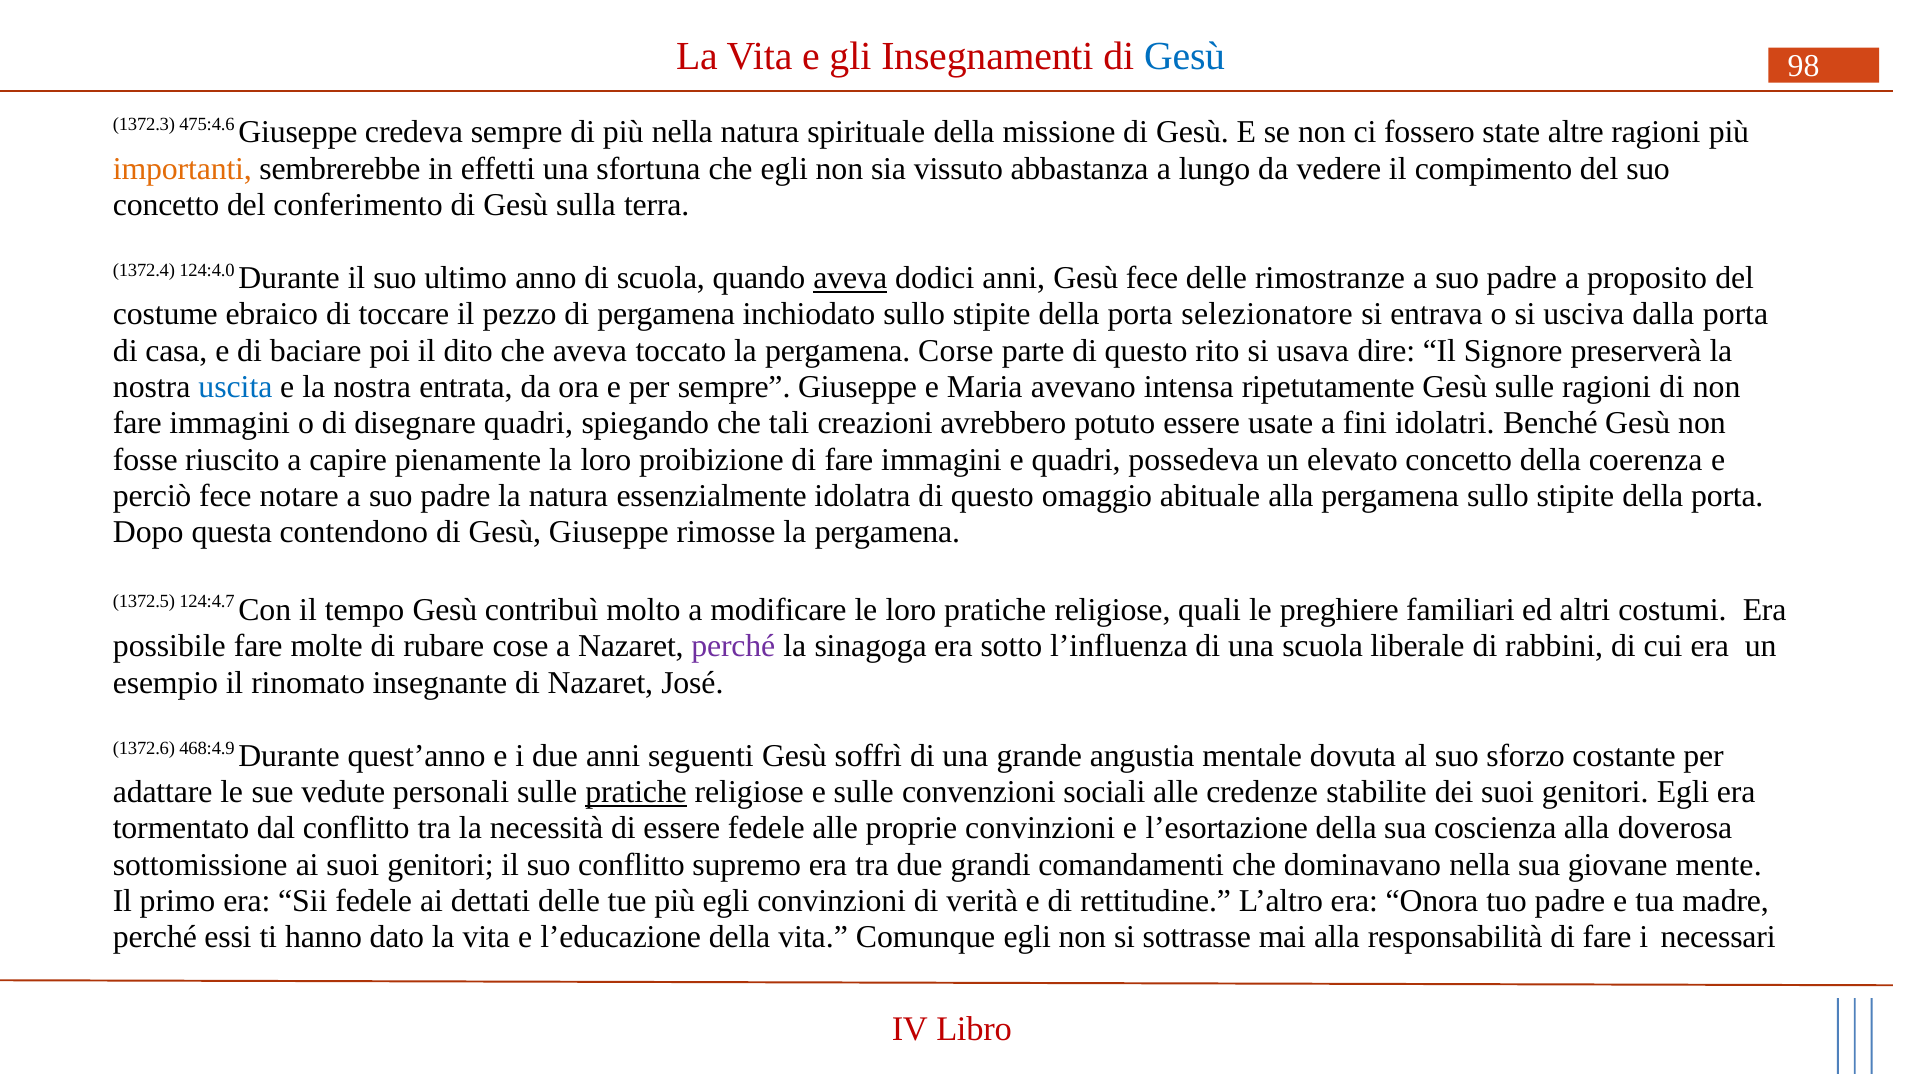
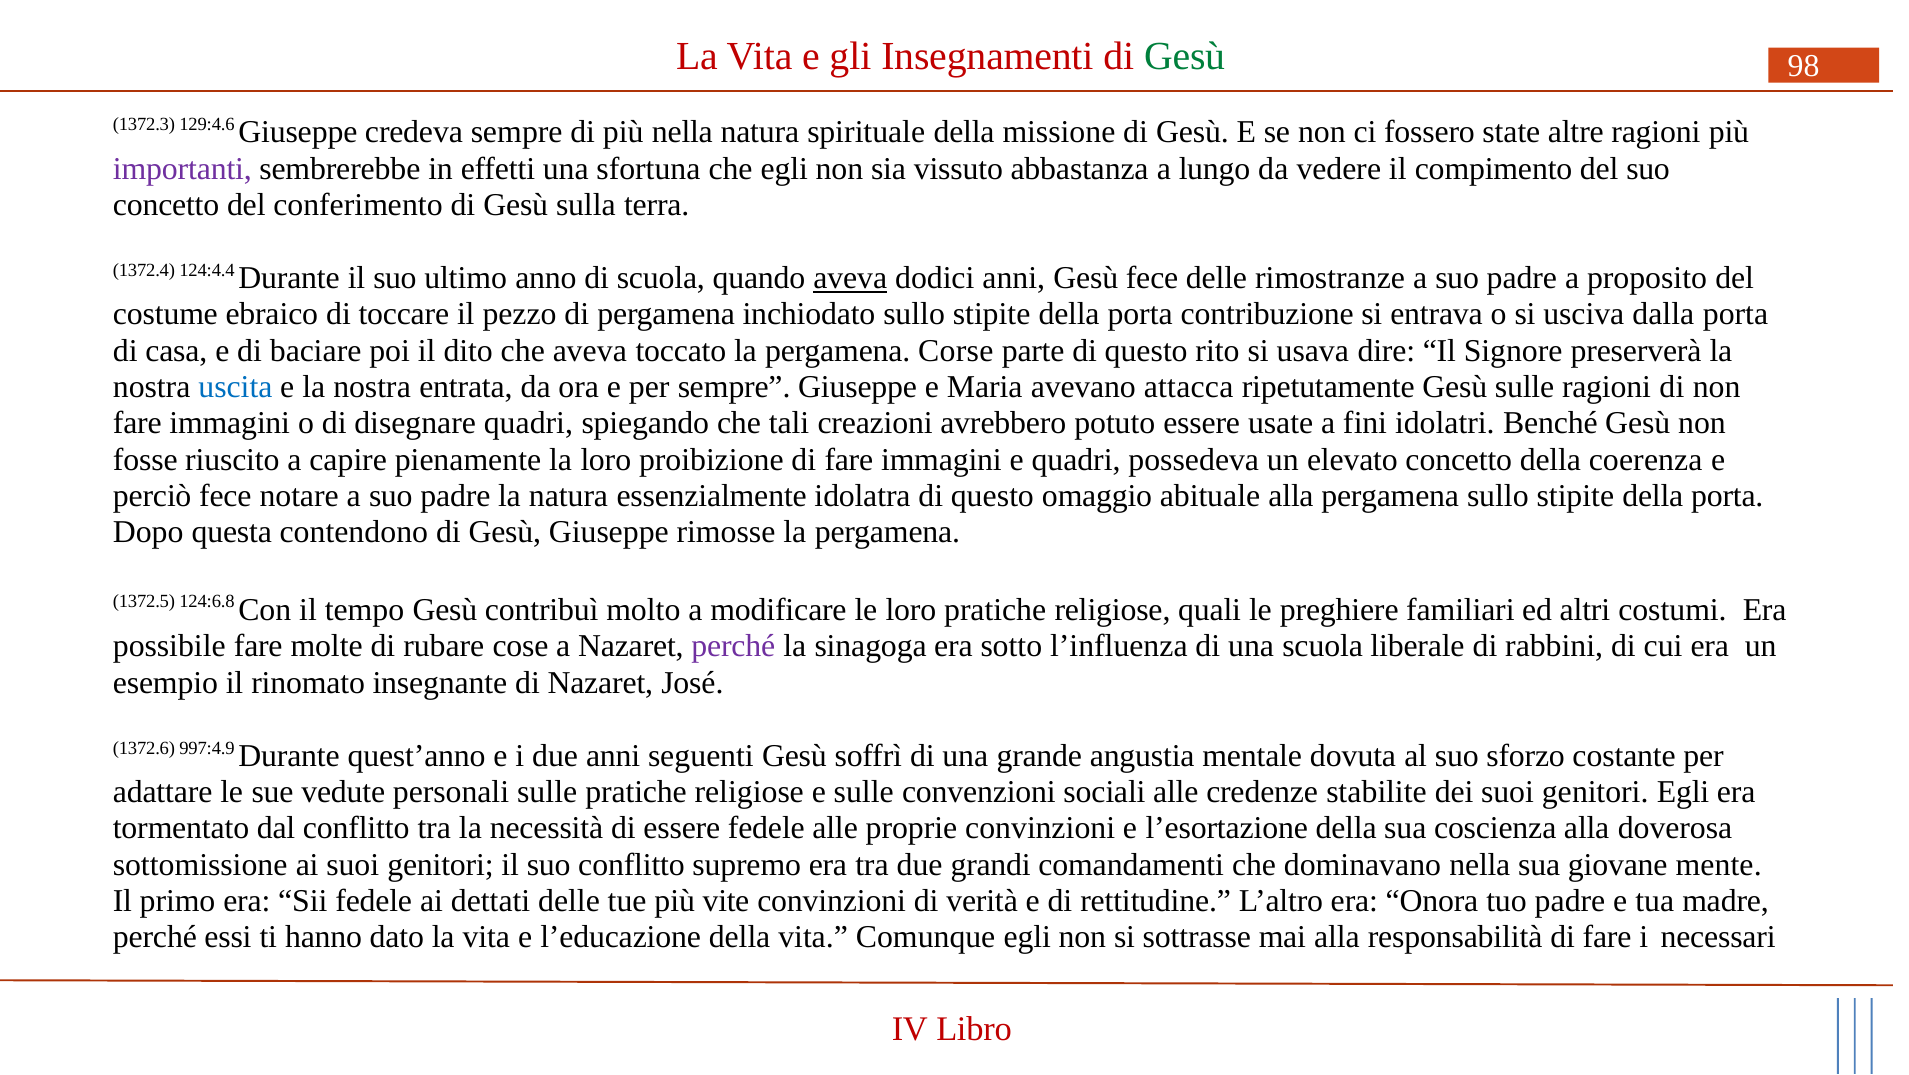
Gesù at (1185, 56) colour: blue -> green
475:4.6: 475:4.6 -> 129:4.6
importanti colour: orange -> purple
124:4.0: 124:4.0 -> 124:4.4
selezionatore: selezionatore -> contribuzione
intensa: intensa -> attacca
124:4.7: 124:4.7 -> 124:6.8
468:4.9: 468:4.9 -> 997:4.9
pratiche at (636, 792) underline: present -> none
più egli: egli -> vite
